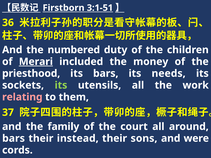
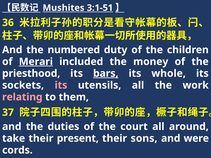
Firstborn: Firstborn -> Mushites
bars at (106, 74) underline: none -> present
needs: needs -> whole
its at (61, 85) colour: light green -> pink
family: family -> duties
bars at (14, 139): bars -> take
instead: instead -> present
